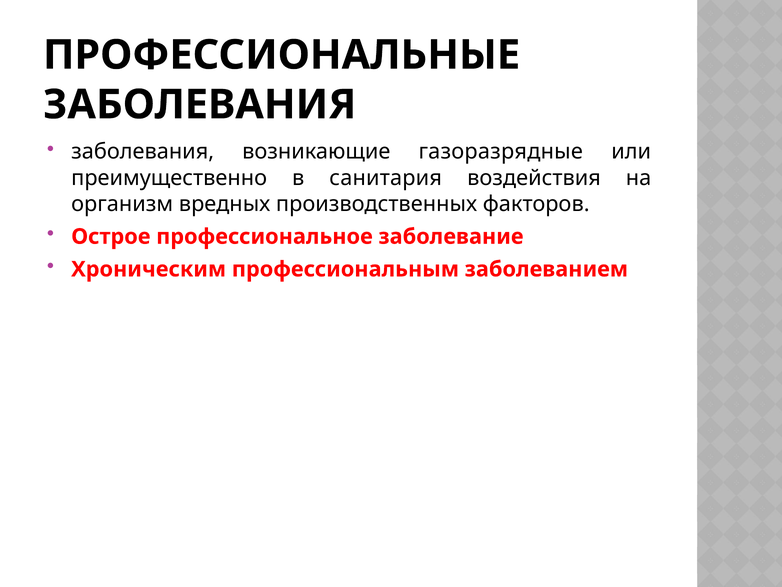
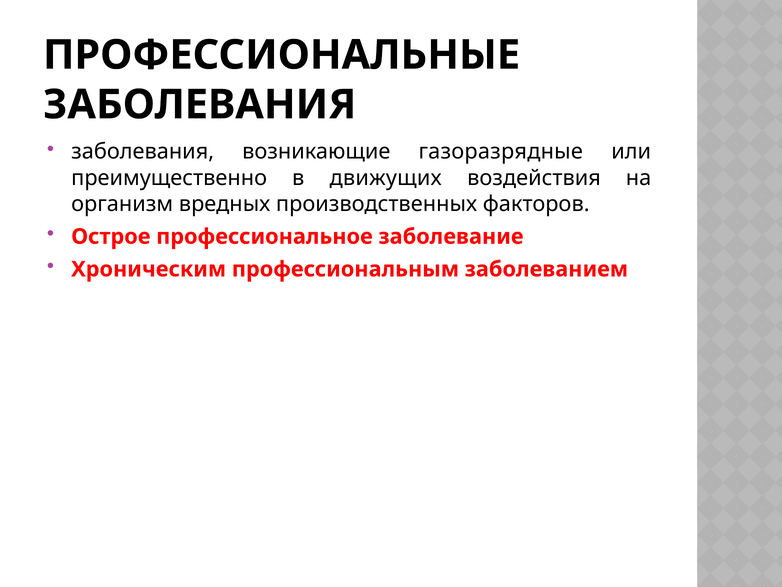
санитария: санитария -> движущих
